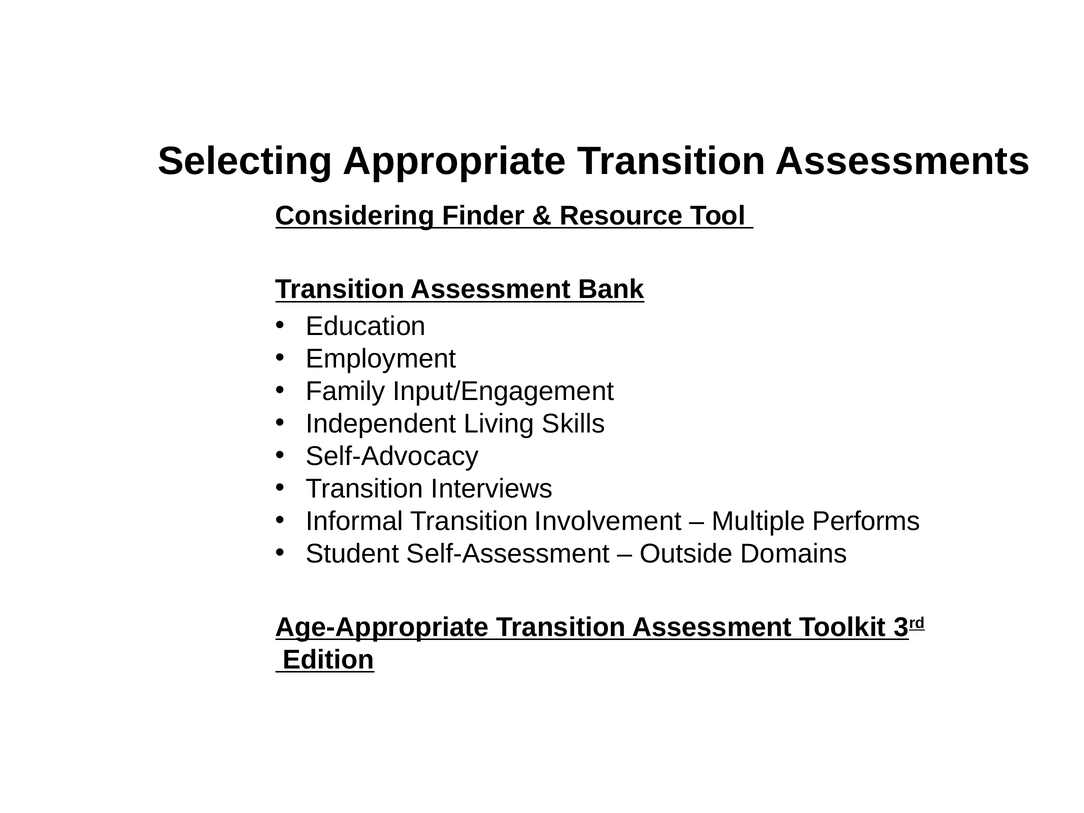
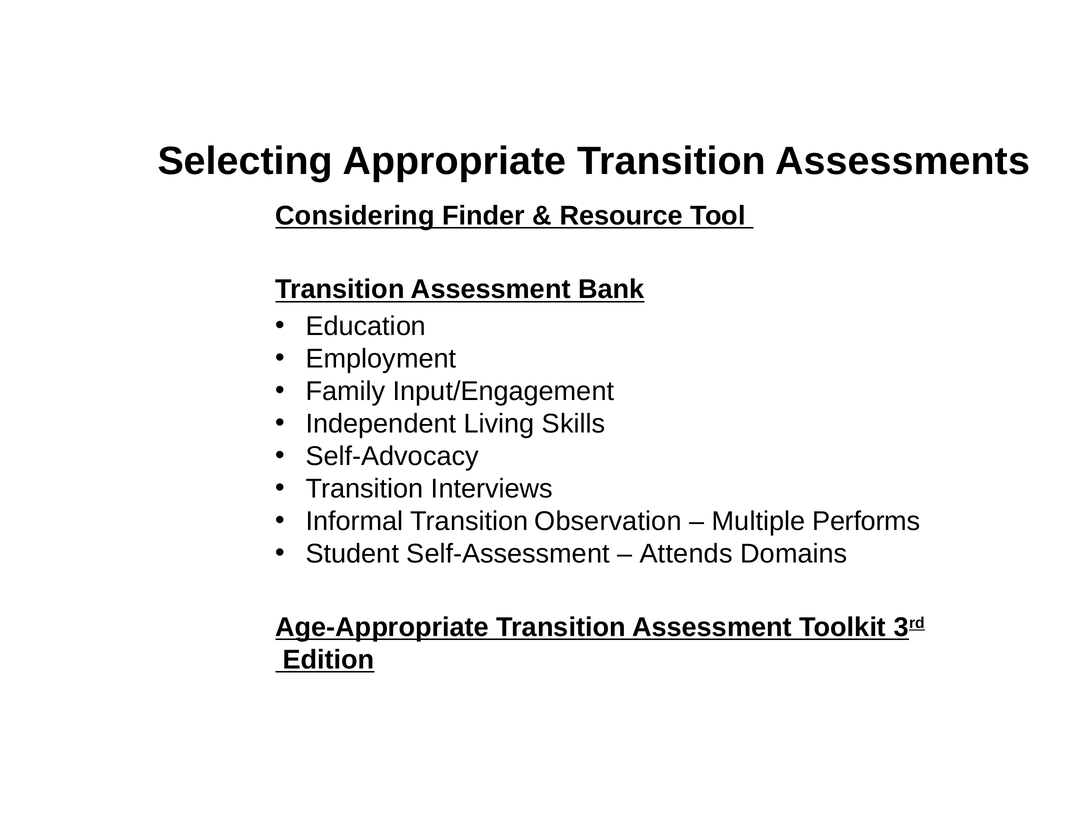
Involvement: Involvement -> Observation
Outside: Outside -> Attends
